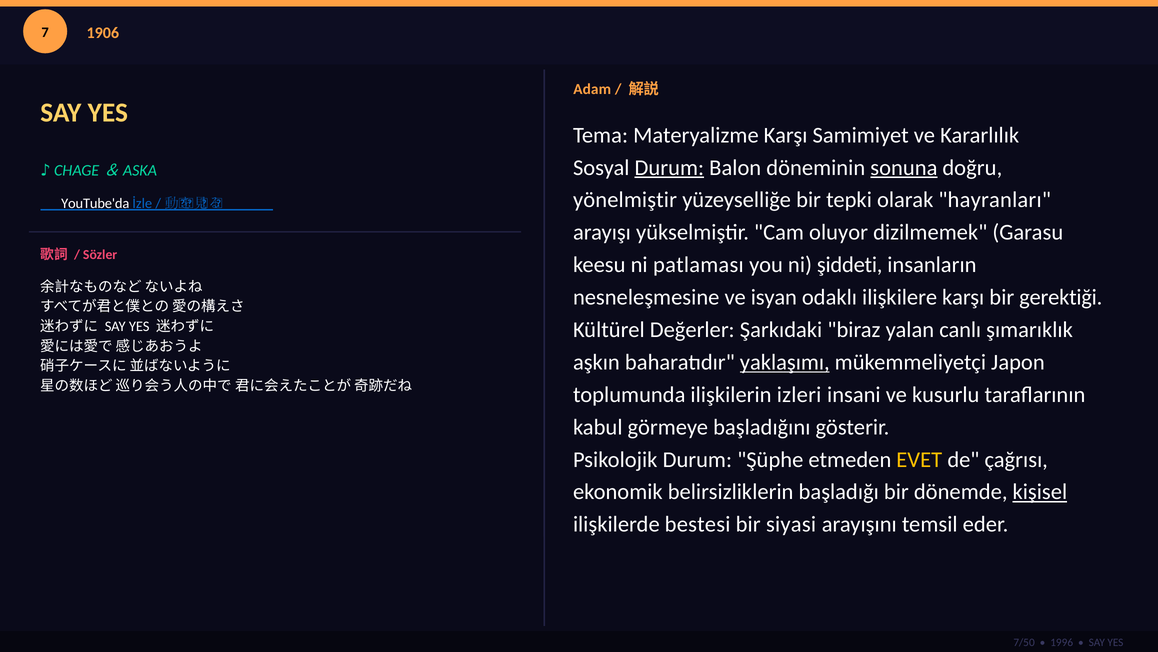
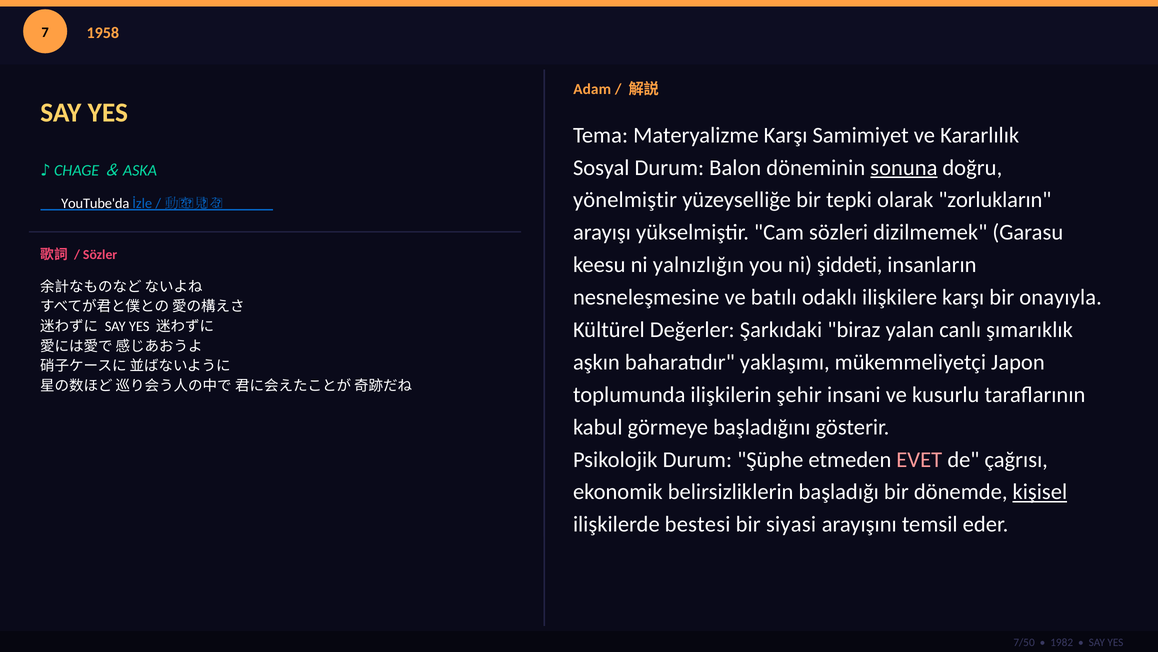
1906: 1906 -> 1958
Durum at (669, 167) underline: present -> none
hayranları: hayranları -> zorlukların
oluyor: oluyor -> sözleri
patlaması: patlaması -> yalnızlığın
isyan: isyan -> batılı
gerektiği: gerektiği -> onayıyla
yaklaşımı underline: present -> none
izleri: izleri -> şehir
EVET colour: yellow -> pink
1996: 1996 -> 1982
